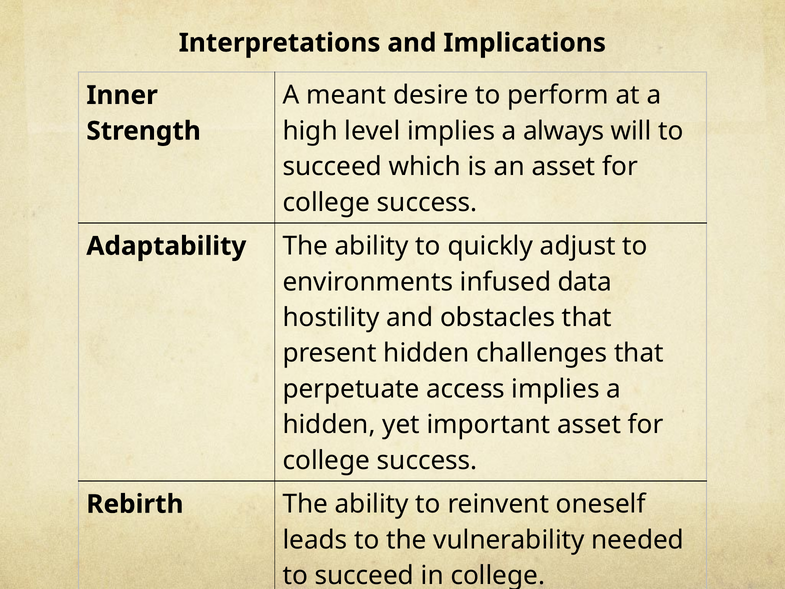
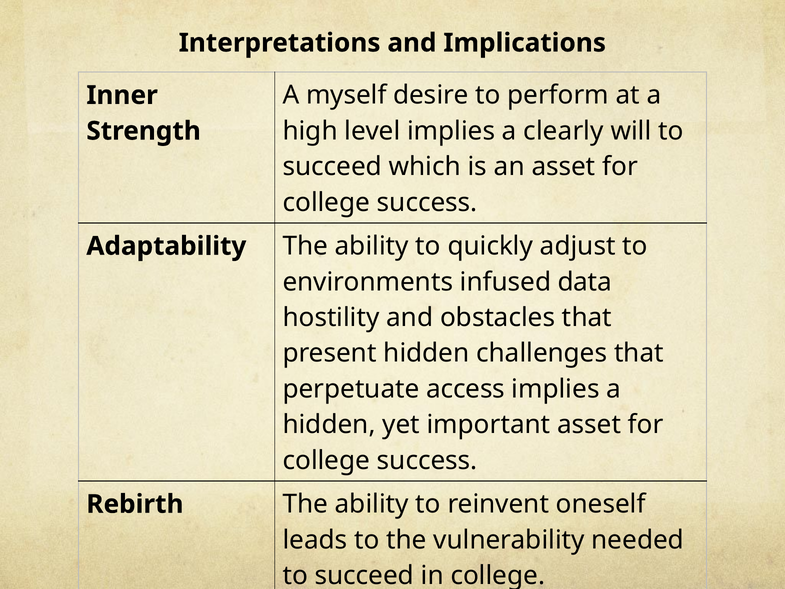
meant: meant -> myself
always: always -> clearly
